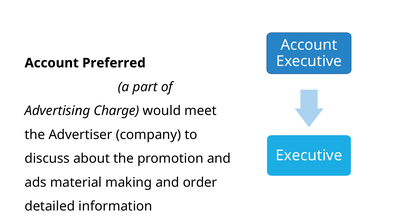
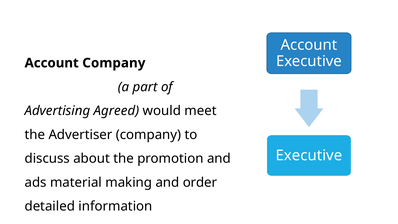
Account Preferred: Preferred -> Company
Charge: Charge -> Agreed
